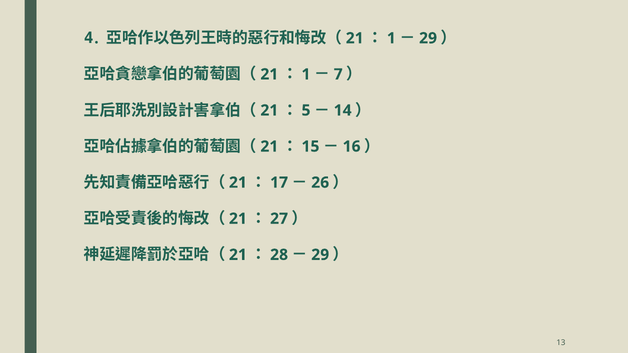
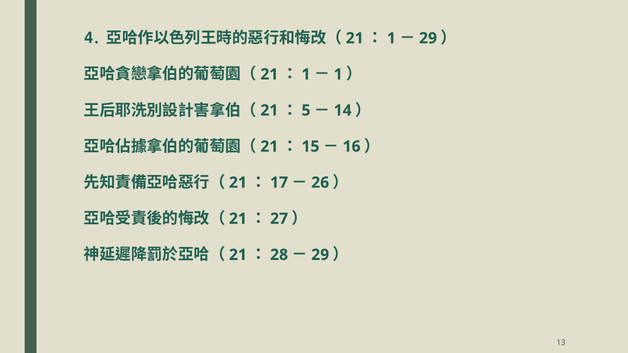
7 at (338, 74): 7 -> 1
